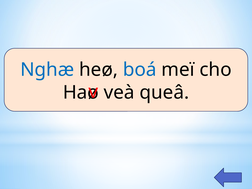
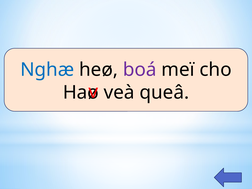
boá colour: blue -> purple
